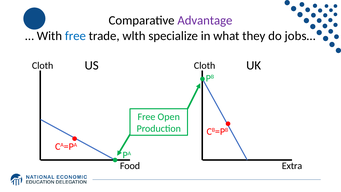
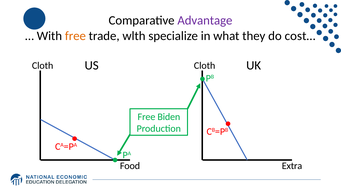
free at (75, 36) colour: blue -> orange
jobs…: jobs… -> cost…
Open: Open -> Biden
